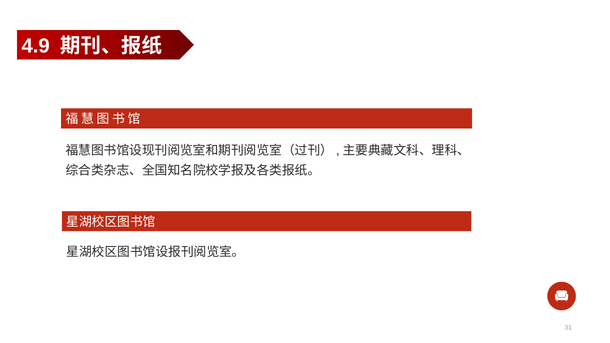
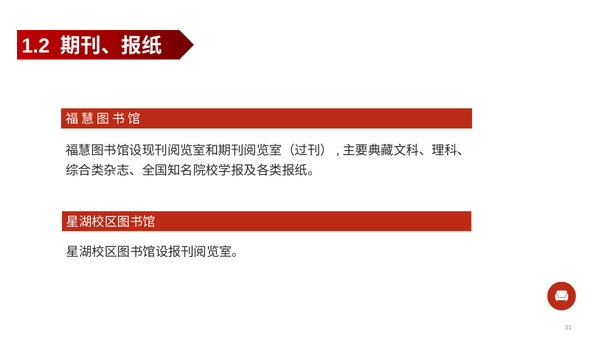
4.9: 4.9 -> 1.2
